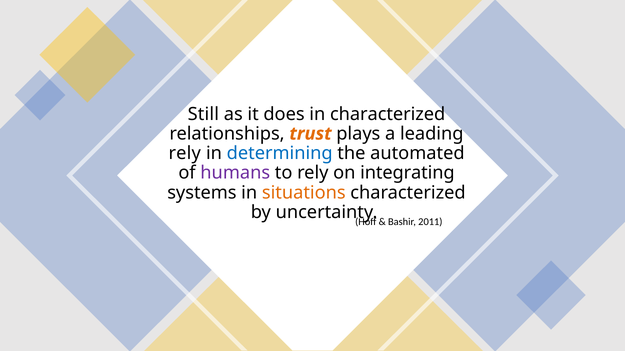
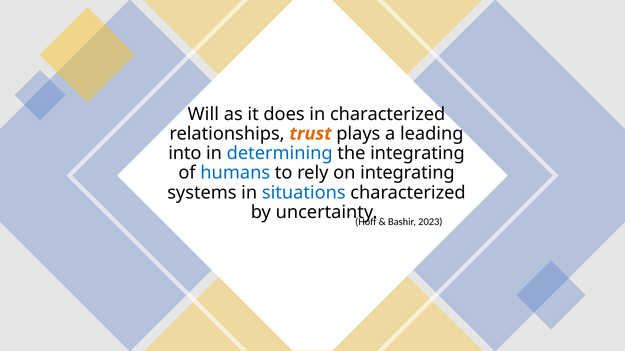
Still: Still -> Will
rely at (185, 154): rely -> into
the automated: automated -> integrating
humans colour: purple -> blue
situations colour: orange -> blue
2011: 2011 -> 2023
